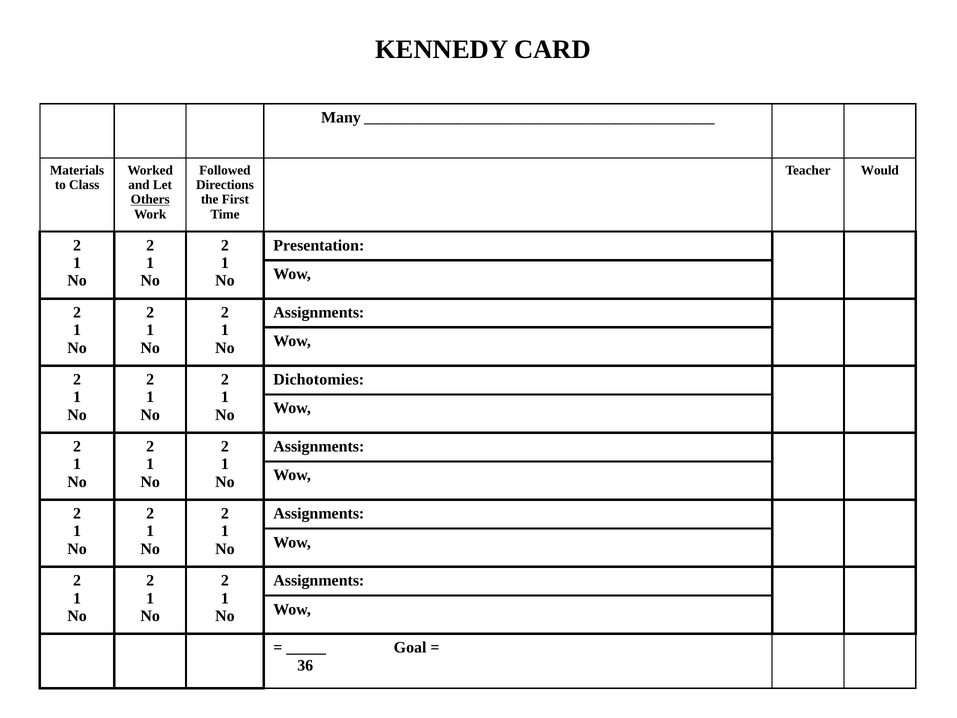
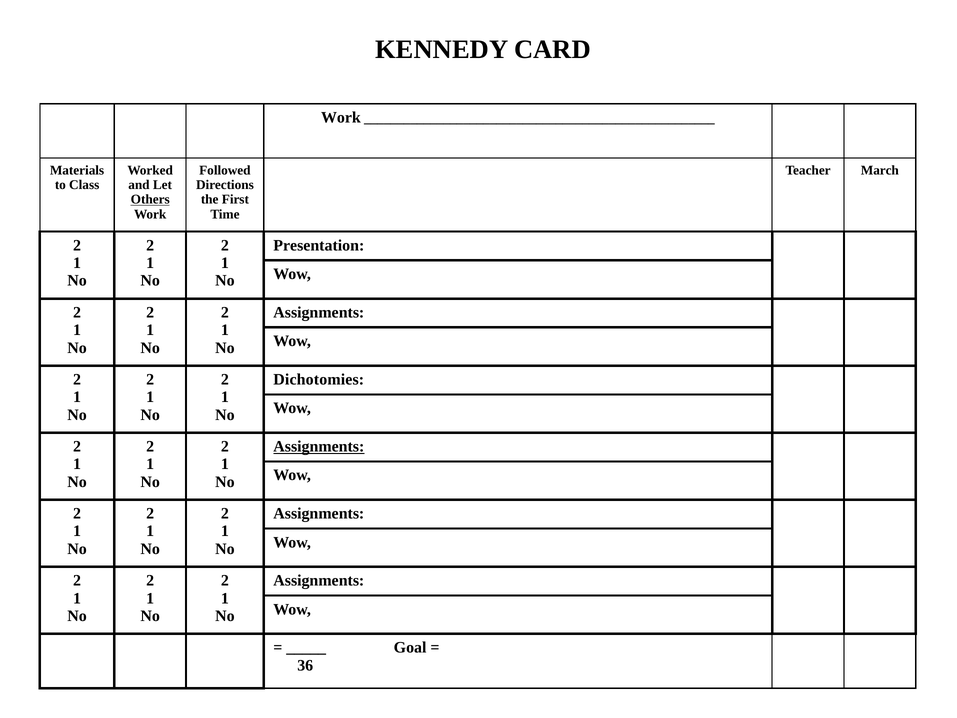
Many at (341, 117): Many -> Work
Would: Would -> March
Assignments at (319, 446) underline: none -> present
